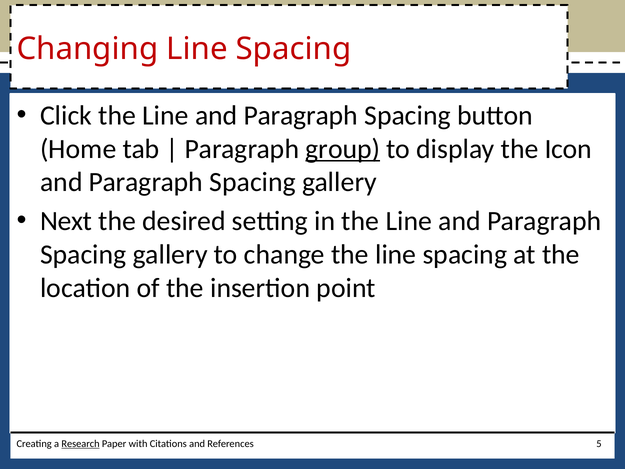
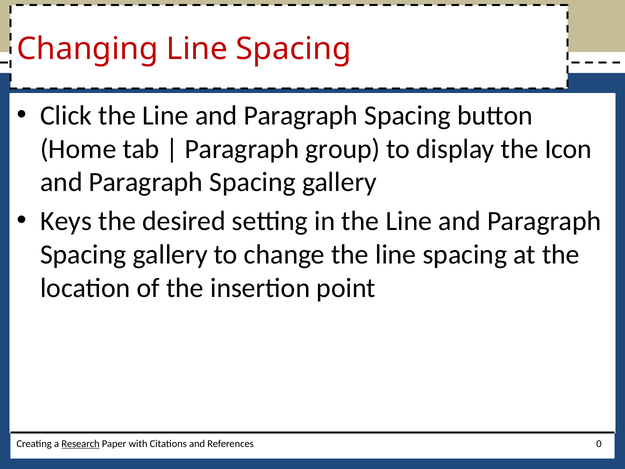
group underline: present -> none
Next: Next -> Keys
5: 5 -> 0
